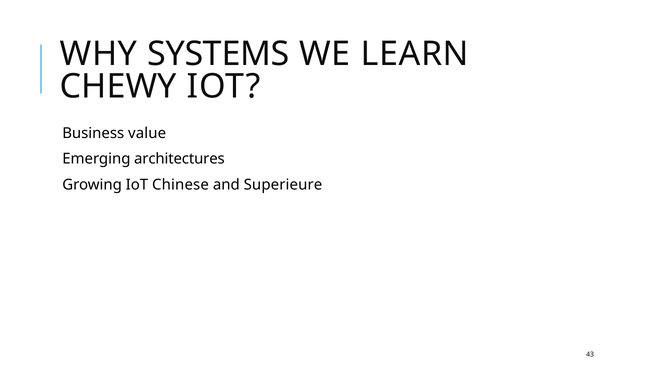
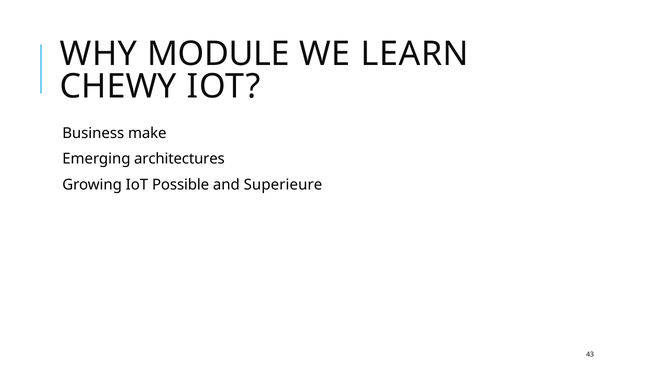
SYSTEMS: SYSTEMS -> MODULE
value: value -> make
Chinese: Chinese -> Possible
